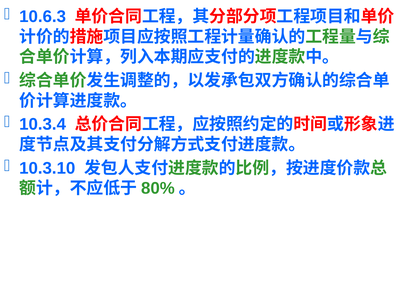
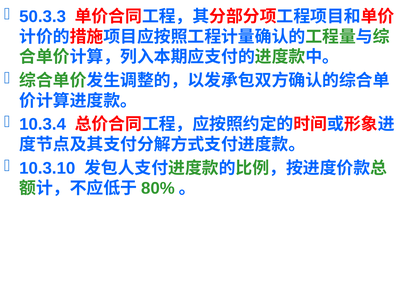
10.6.3: 10.6.3 -> 50.3.3
